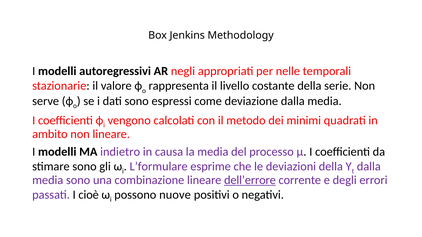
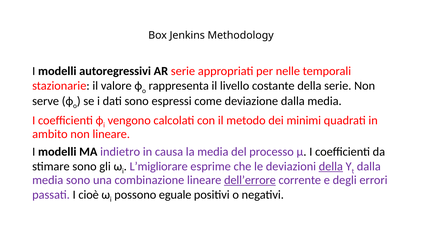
AR negli: negli -> serie
L’formulare: L’formulare -> L’migliorare
della at (331, 167) underline: none -> present
nuove: nuove -> eguale
